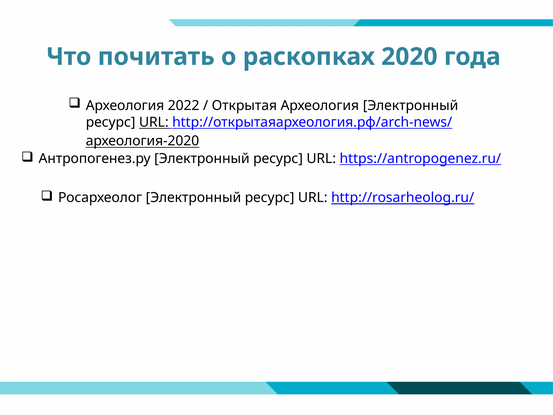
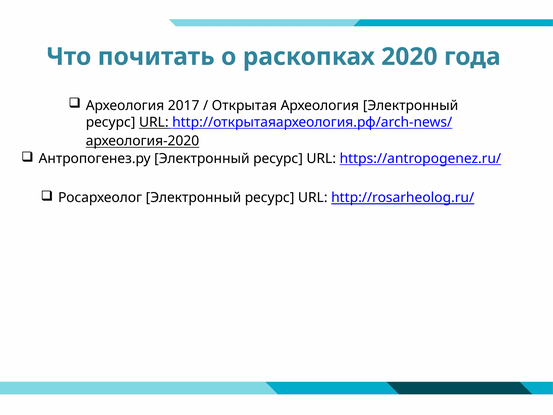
2022: 2022 -> 2017
